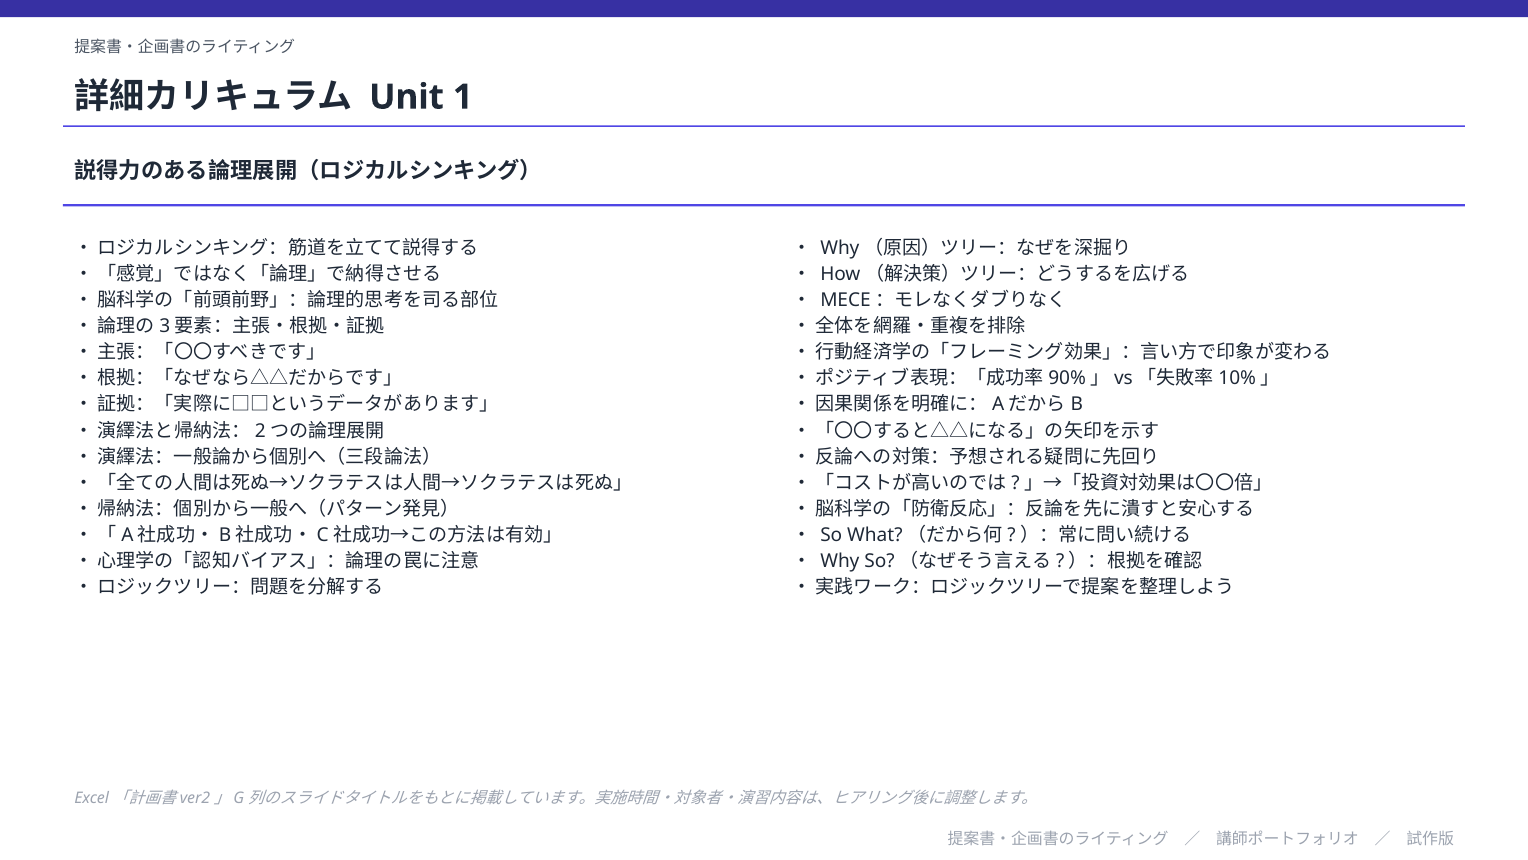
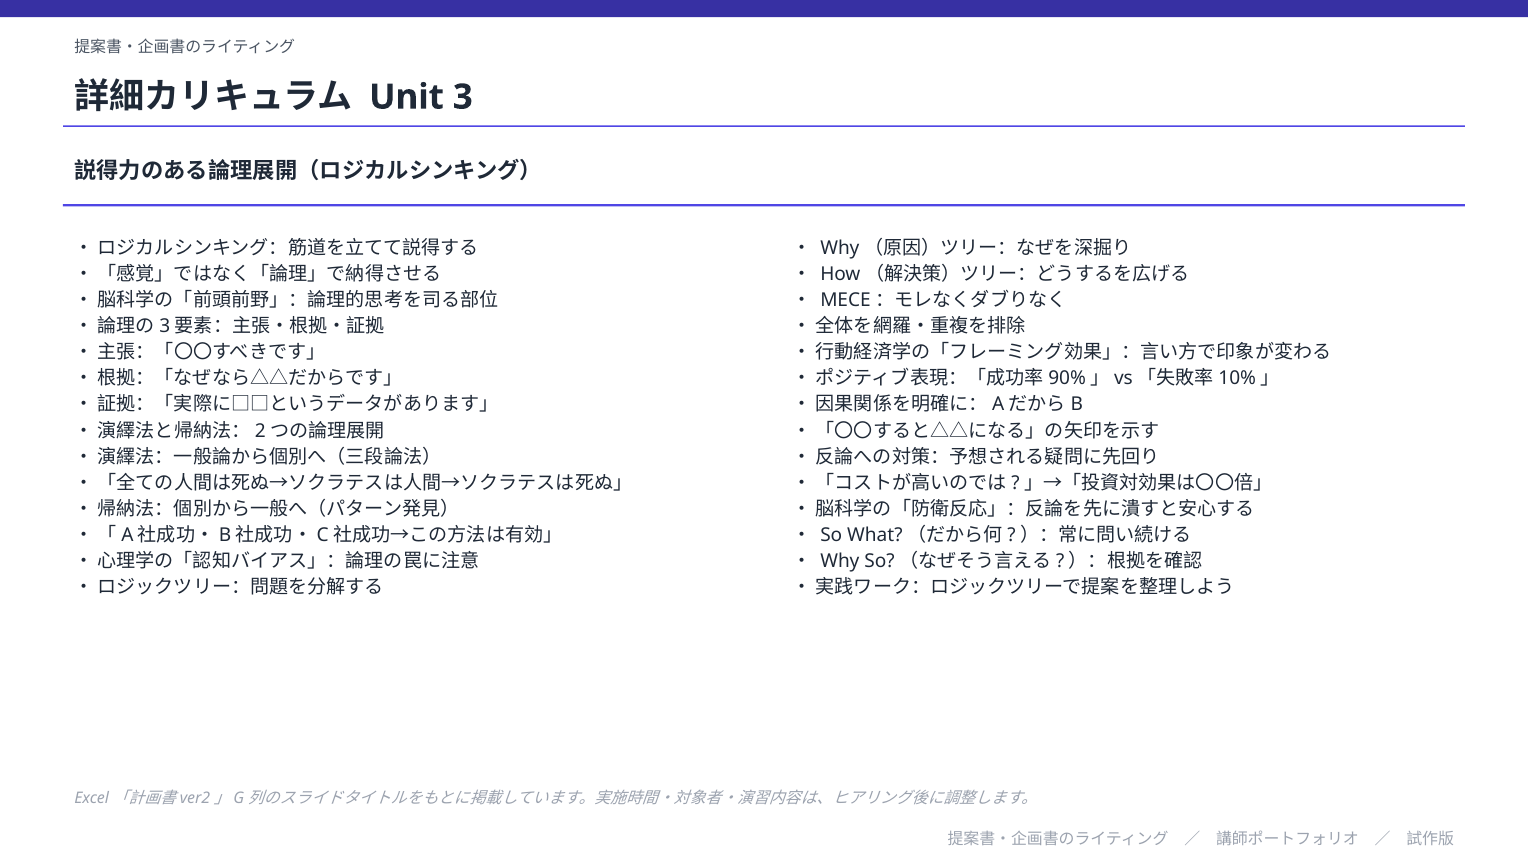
1: 1 -> 3
